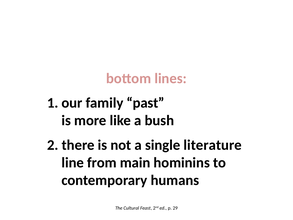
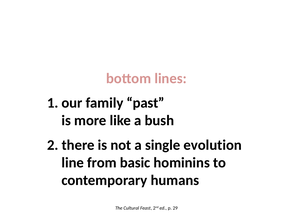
literature: literature -> evolution
main: main -> basic
